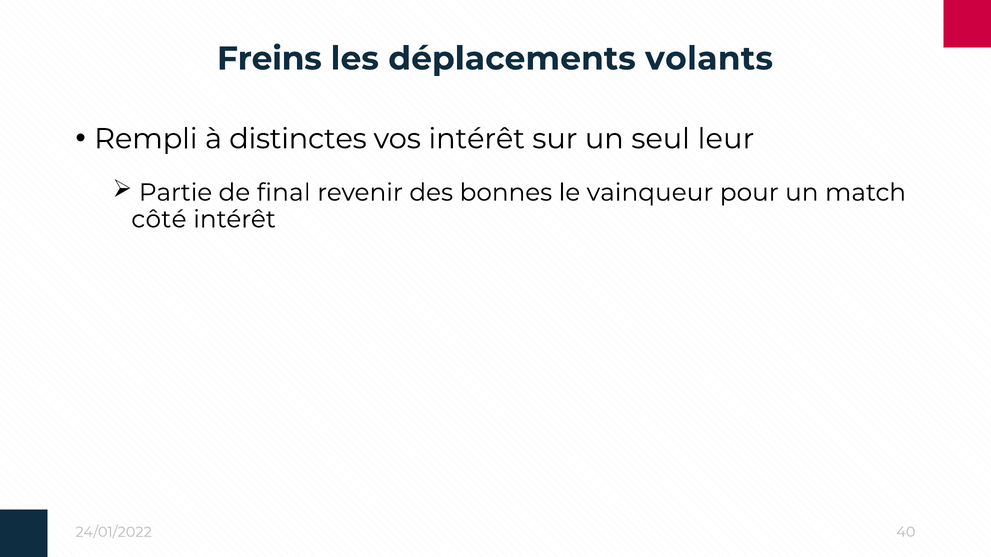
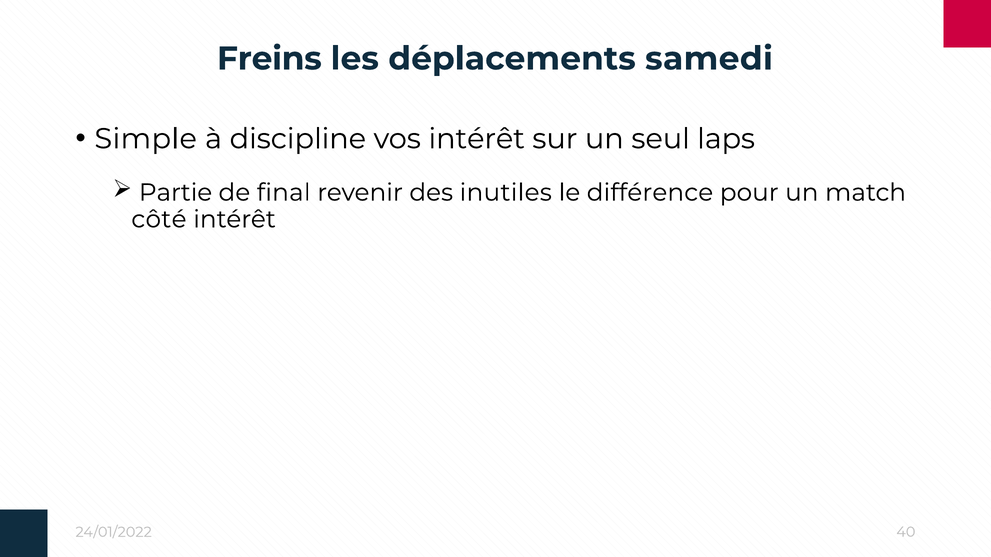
volants: volants -> samedi
Rempli: Rempli -> Simple
distinctes: distinctes -> discipline
leur: leur -> laps
bonnes: bonnes -> inutiles
vainqueur: vainqueur -> différence
